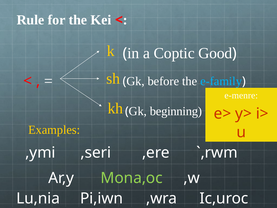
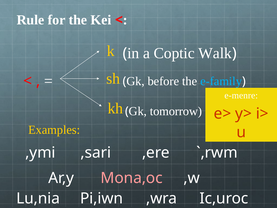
Good: Good -> Walk
beginning: beginning -> tomorrow
,seri: ,seri -> ,sari
Mona,oc colour: light green -> pink
